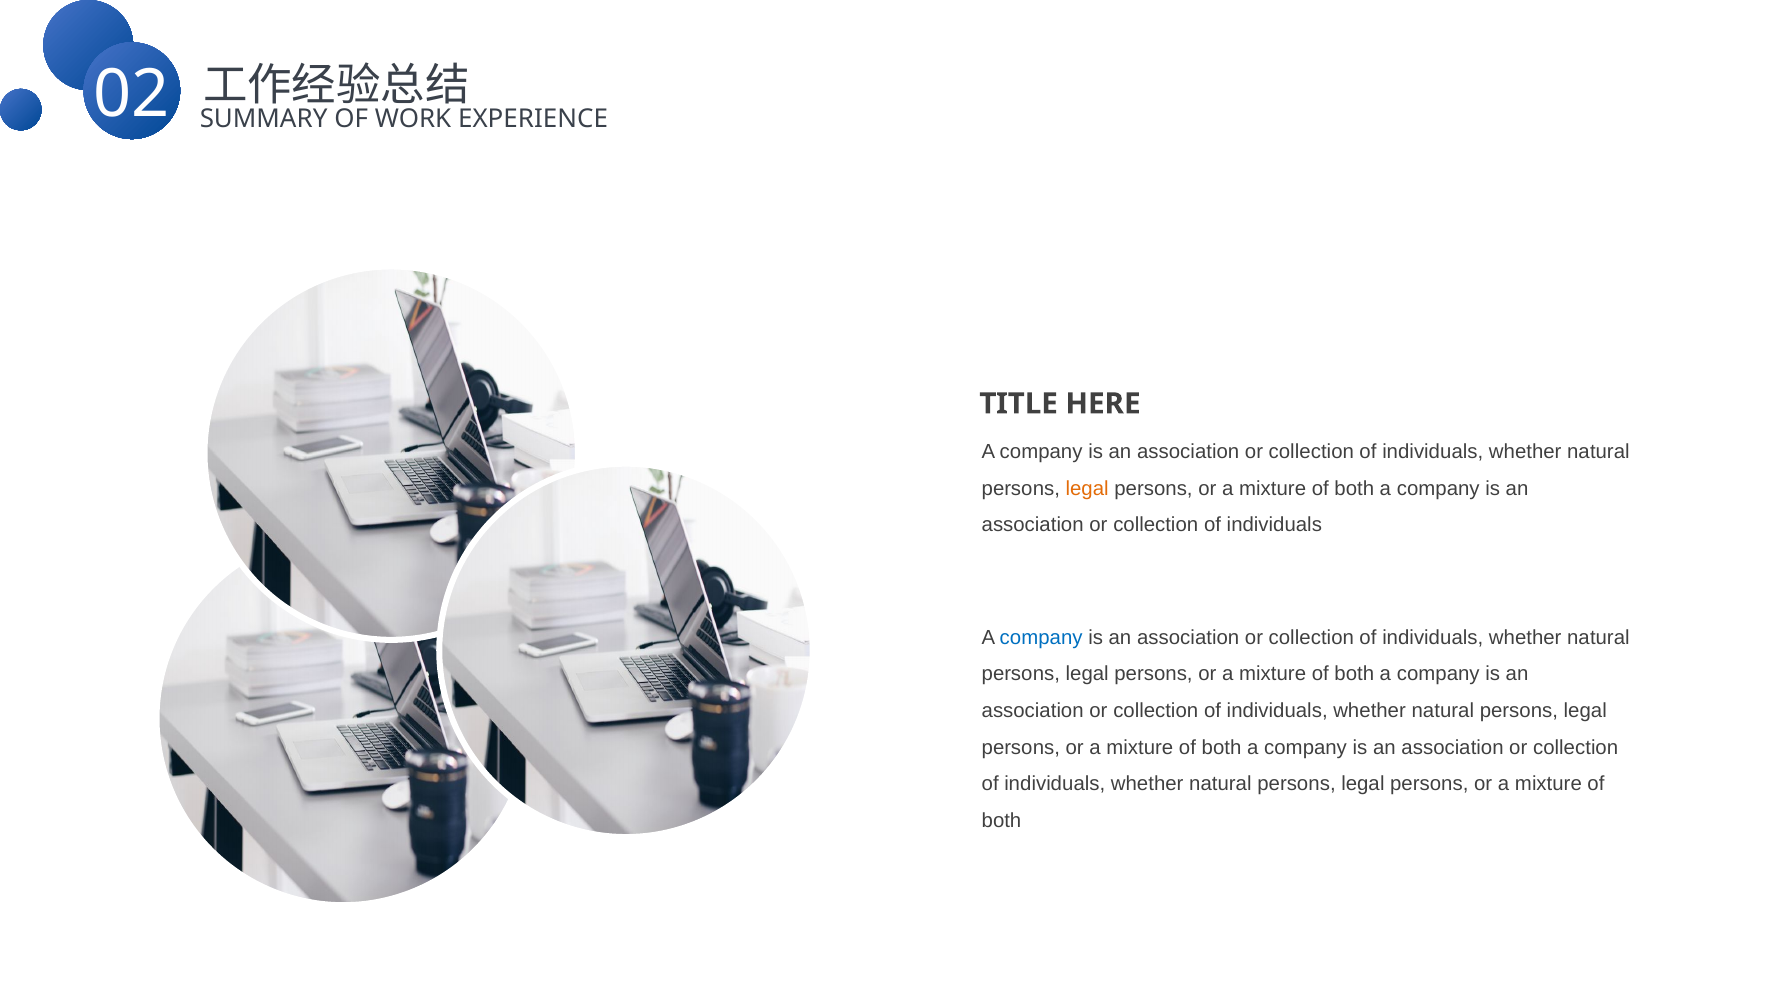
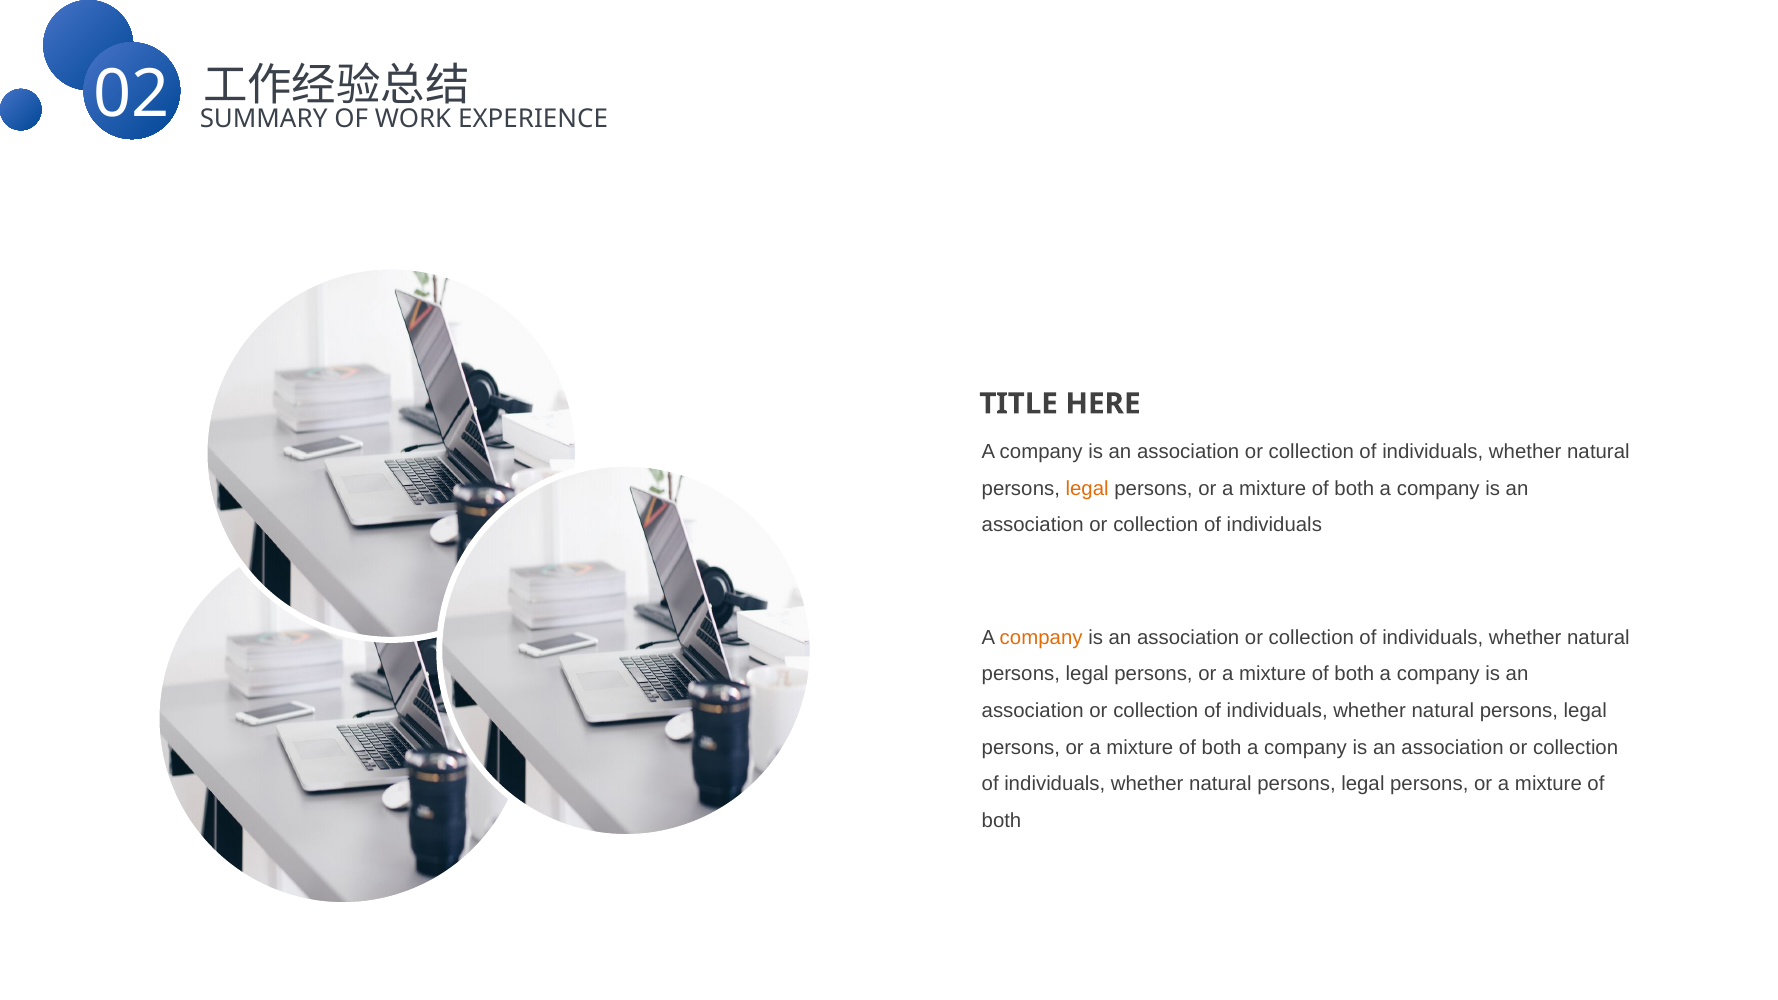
company at (1041, 638) colour: blue -> orange
